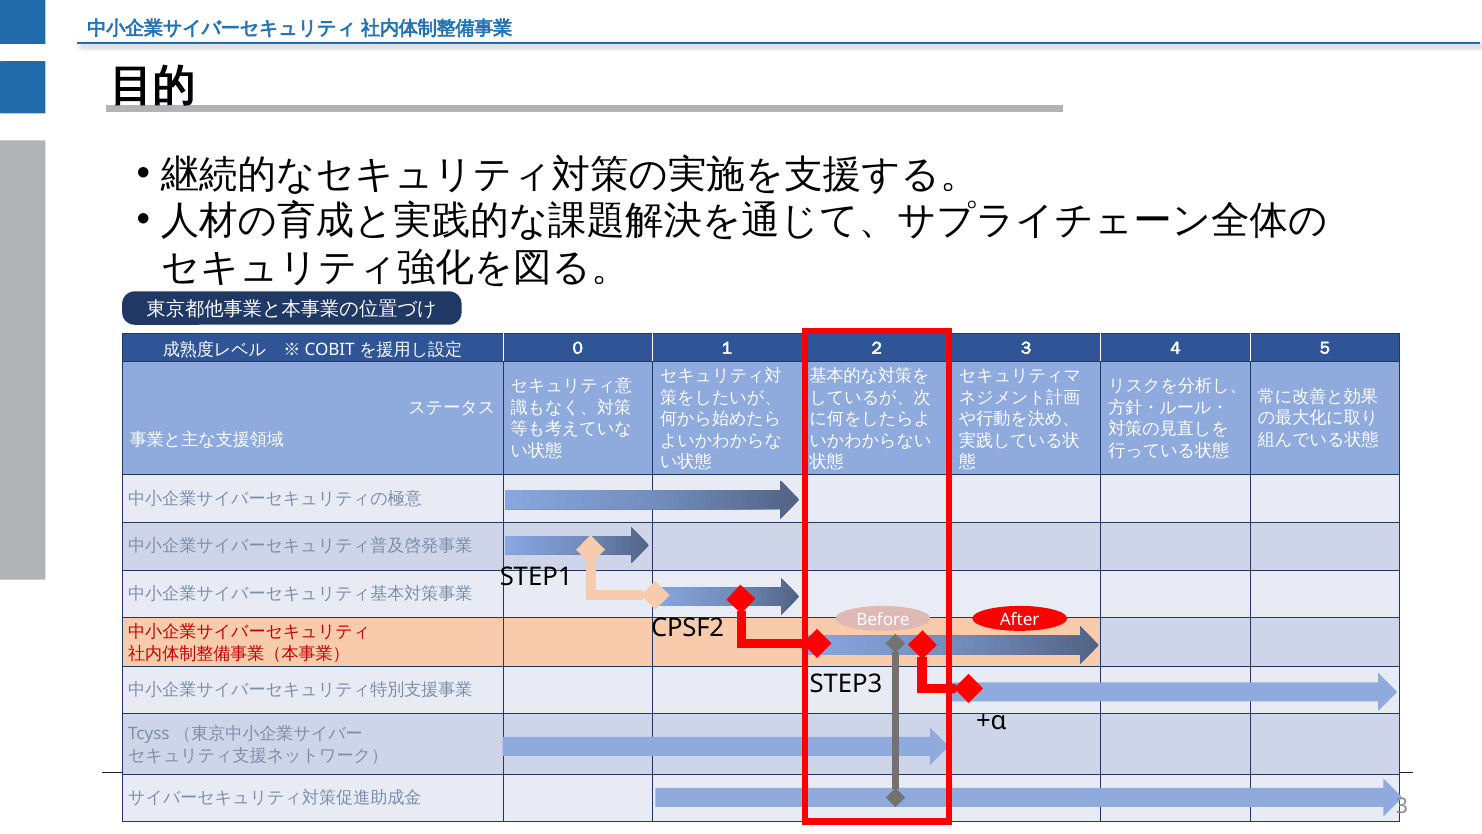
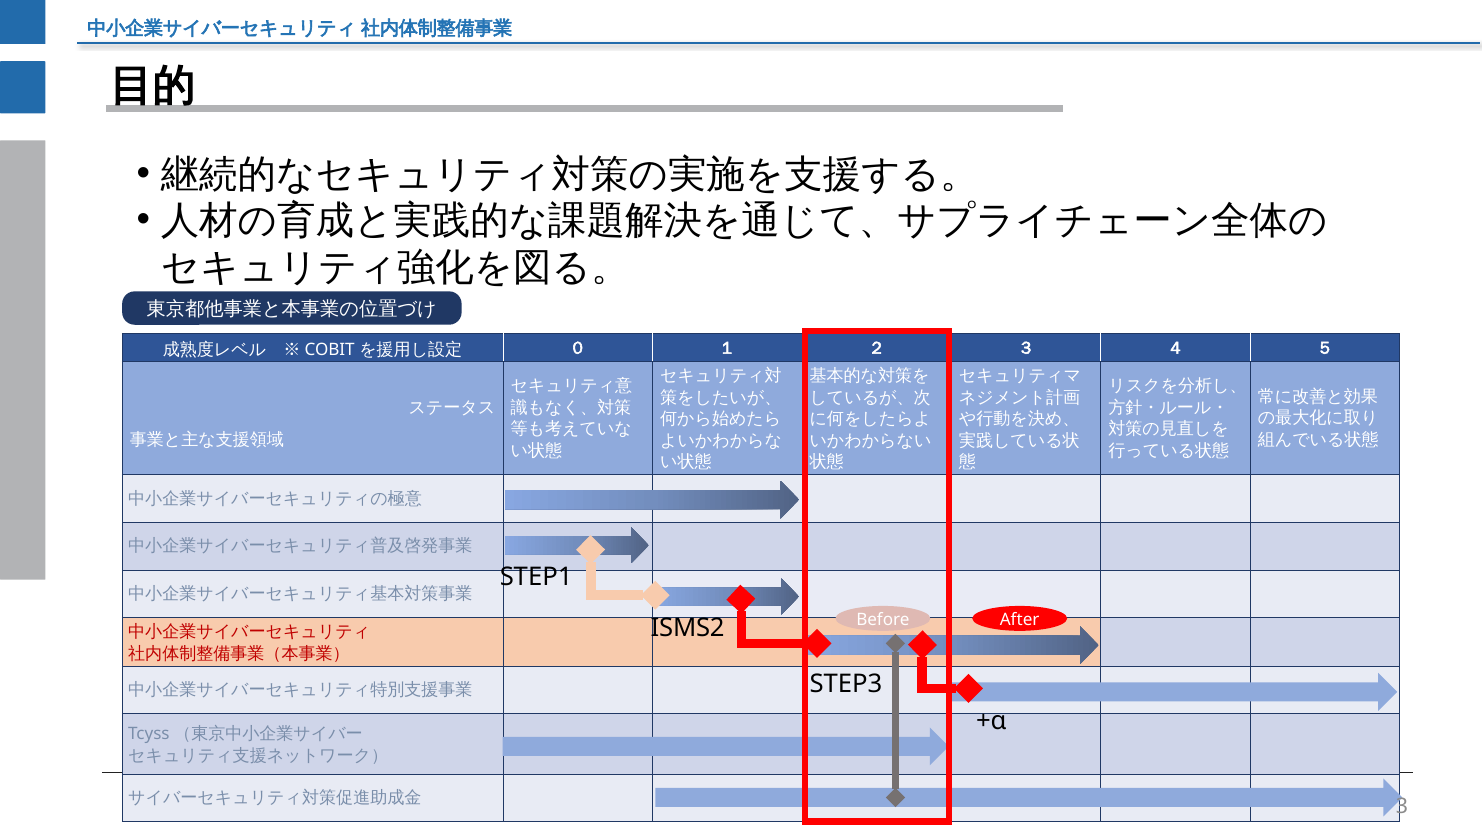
CPSF2: CPSF2 -> ISMS2
